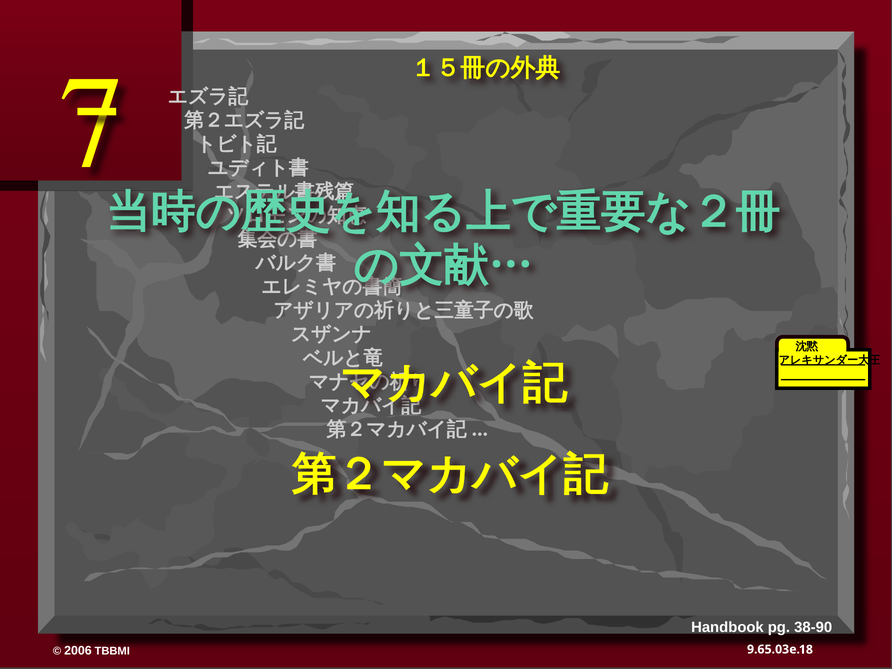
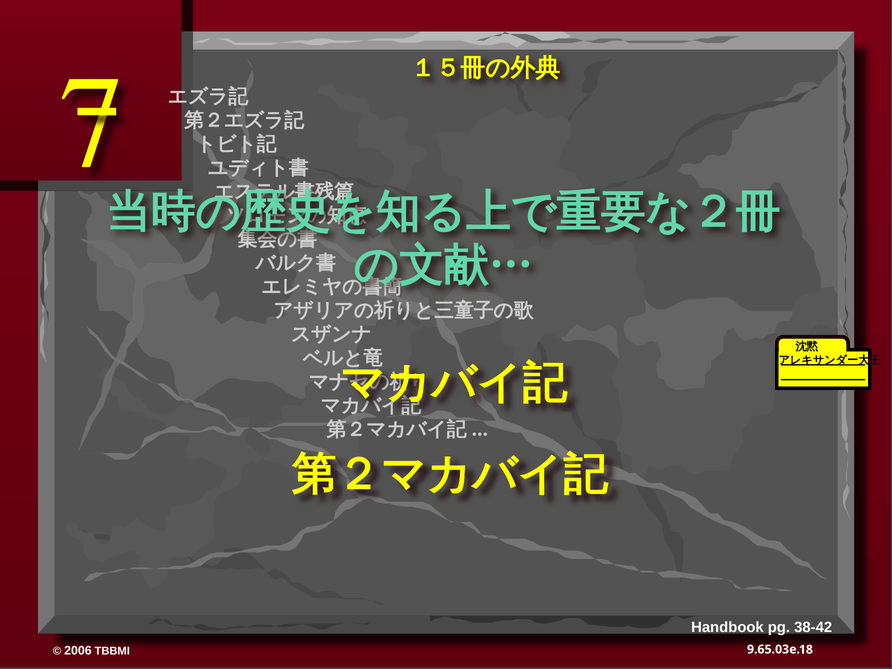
38-90: 38-90 -> 38-42
